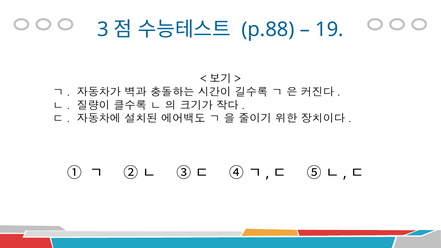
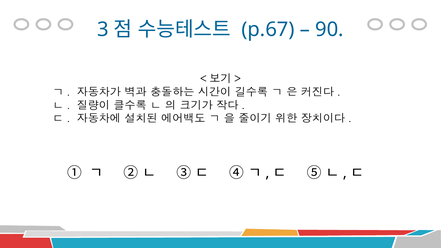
p.88: p.88 -> p.67
19: 19 -> 90
